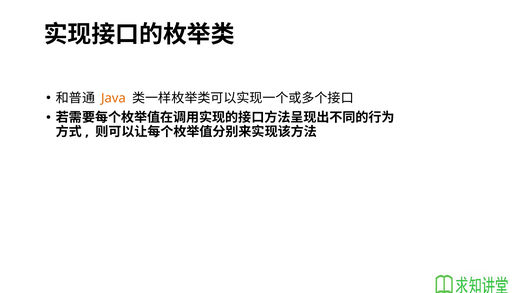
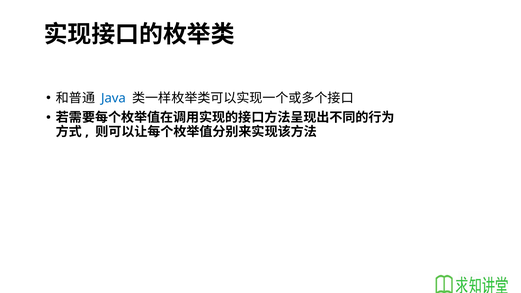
Java colour: orange -> blue
